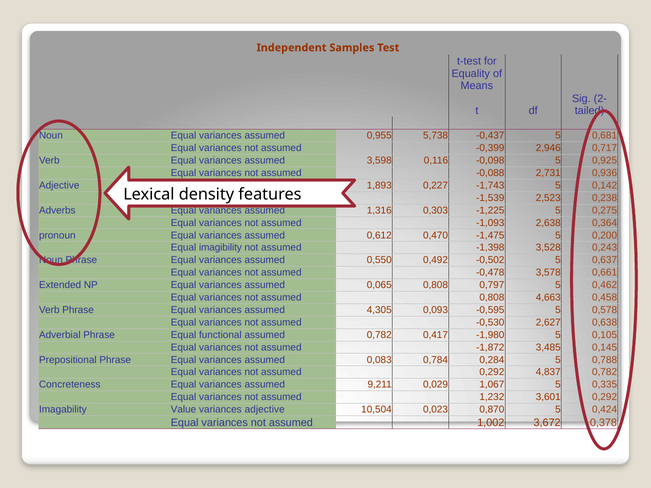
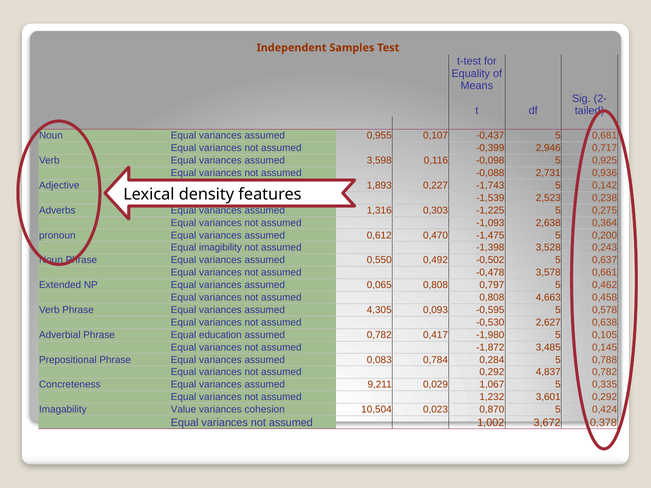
5,738: 5,738 -> 0,107
functional: functional -> education
variances adjective: adjective -> cohesion
